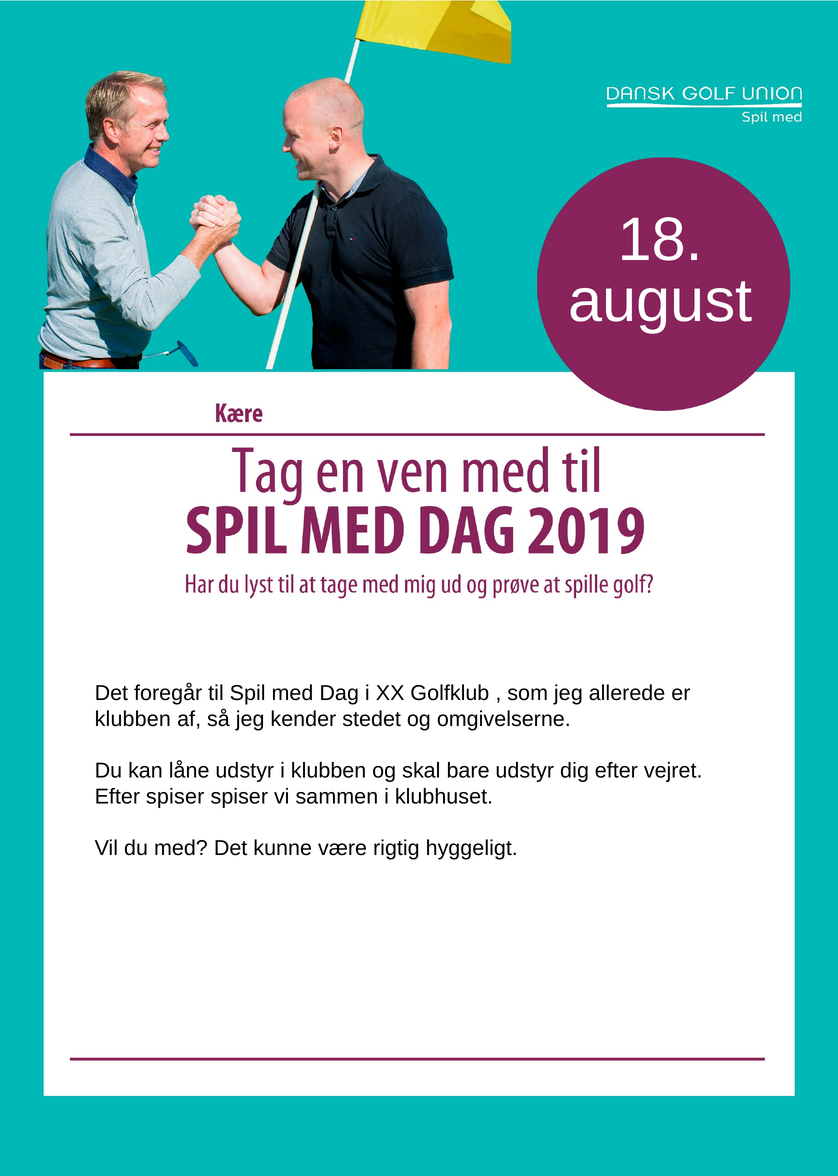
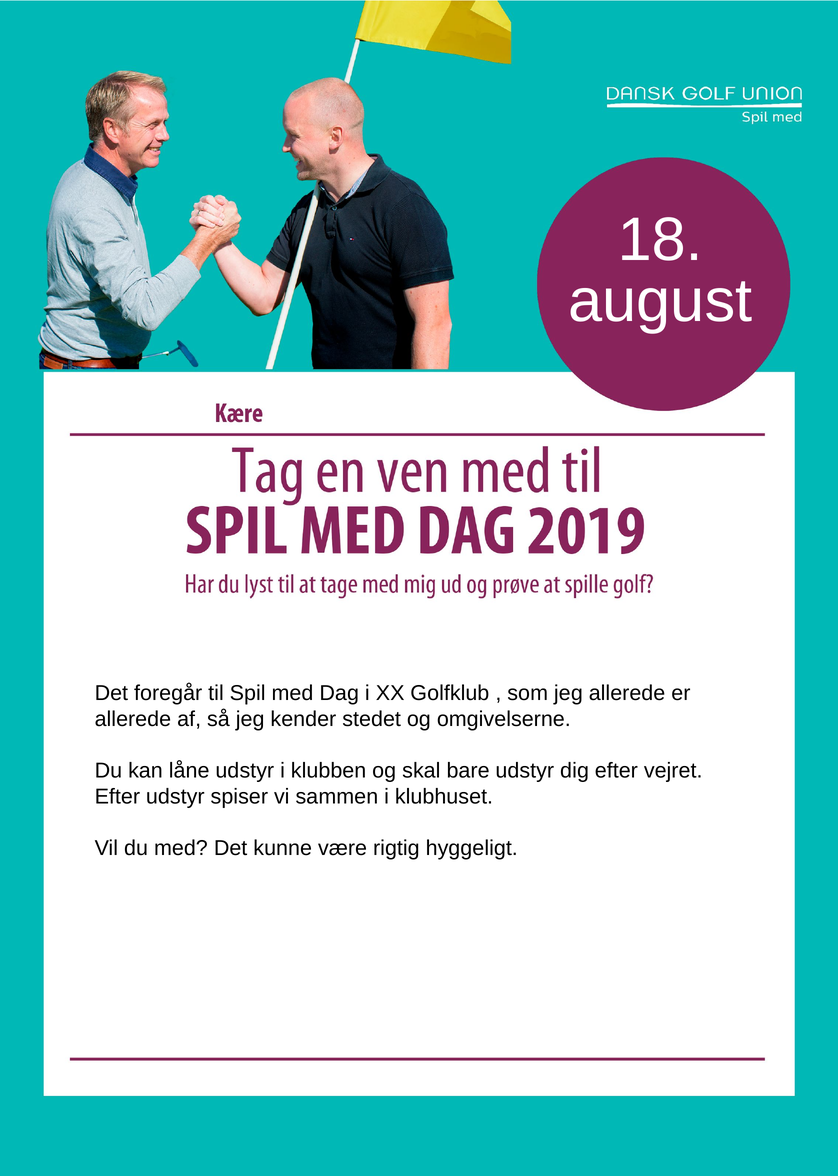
klubben at (133, 719): klubben -> allerede
Efter spiser: spiser -> udstyr
